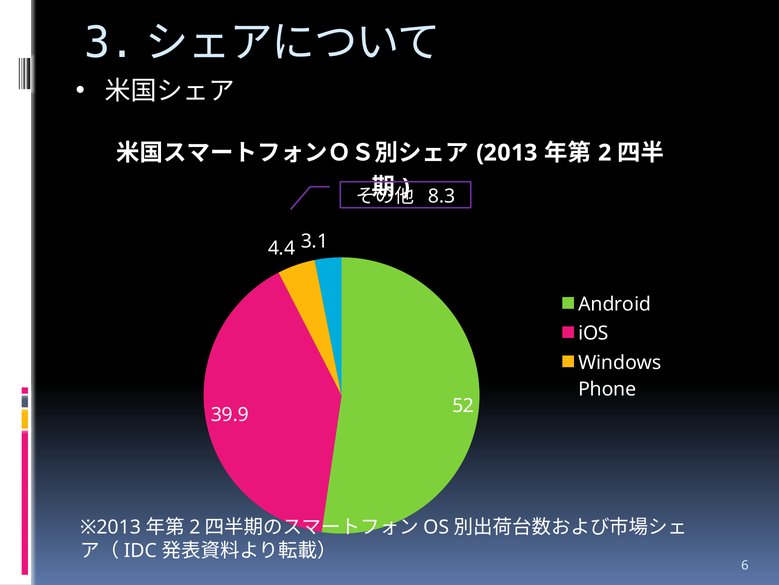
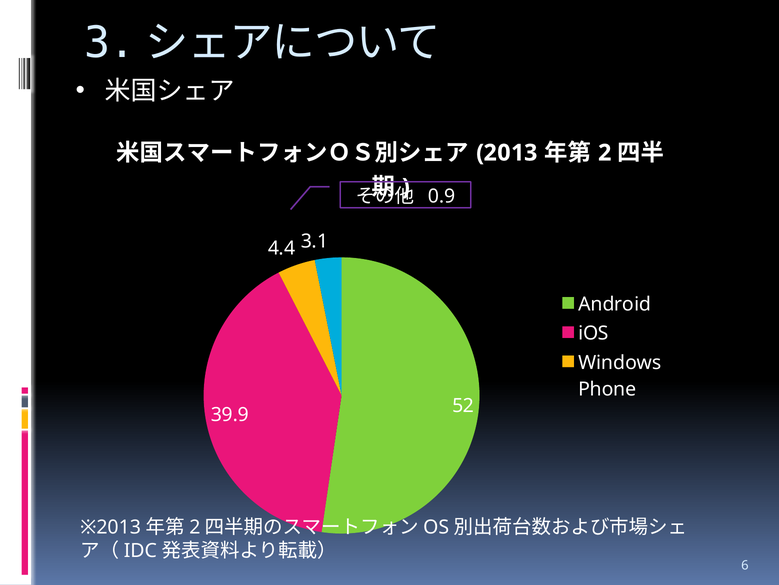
8.3: 8.3 -> 0.9
